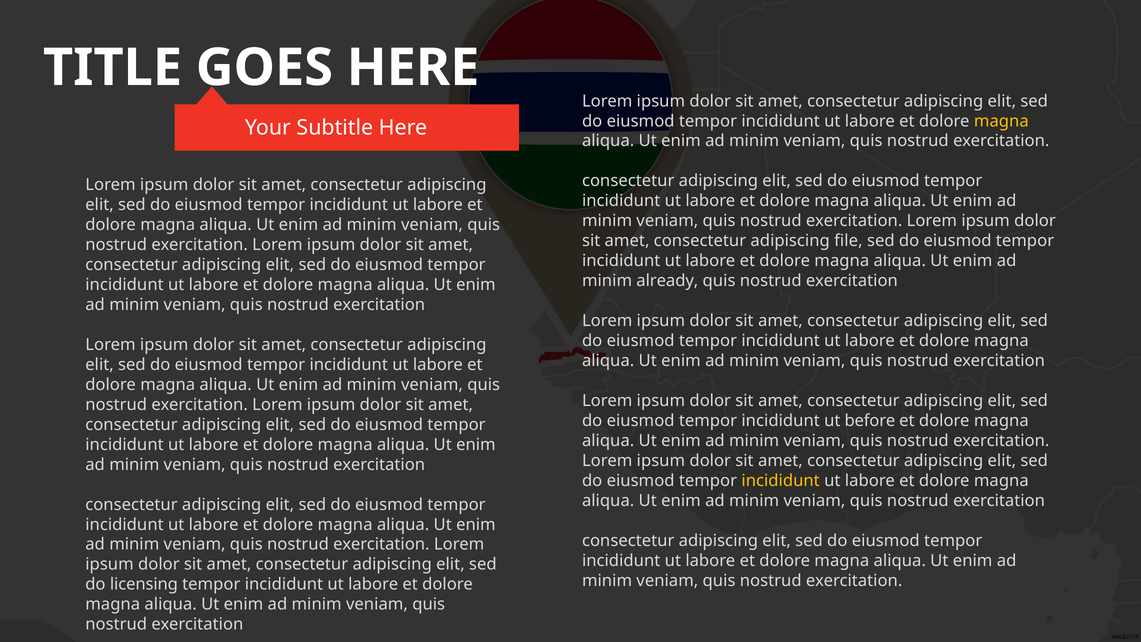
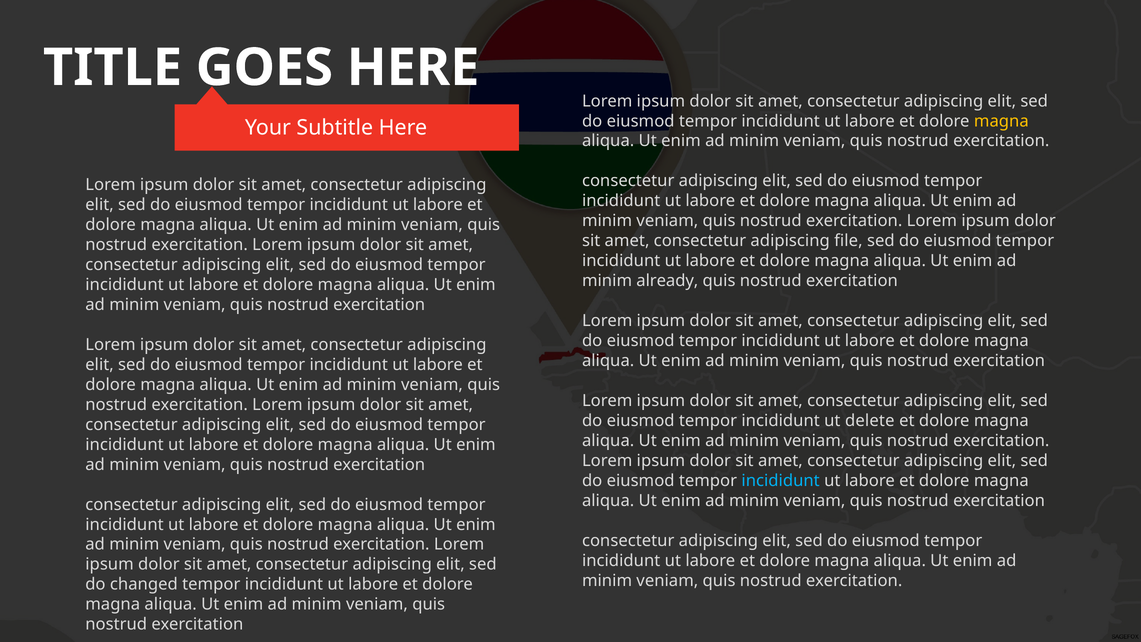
before: before -> delete
incididunt at (781, 481) colour: yellow -> light blue
licensing: licensing -> changed
